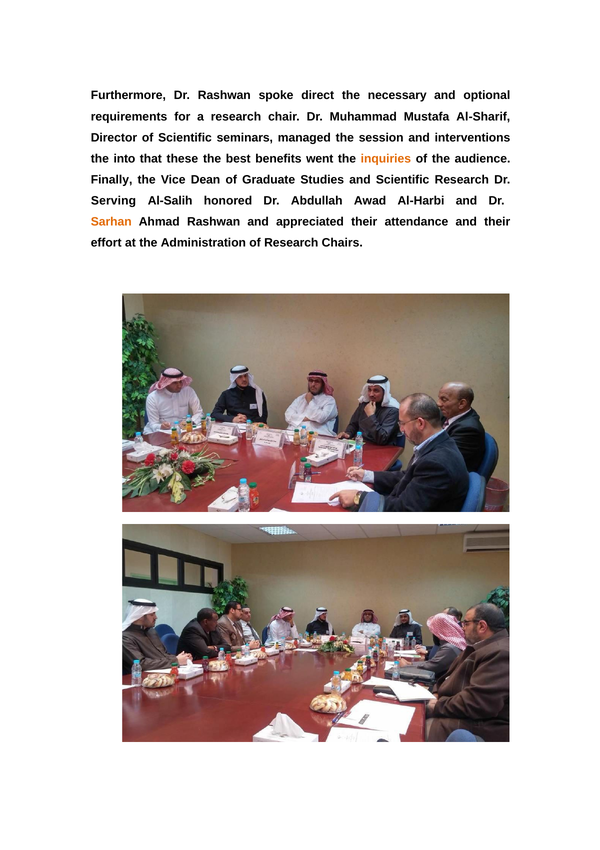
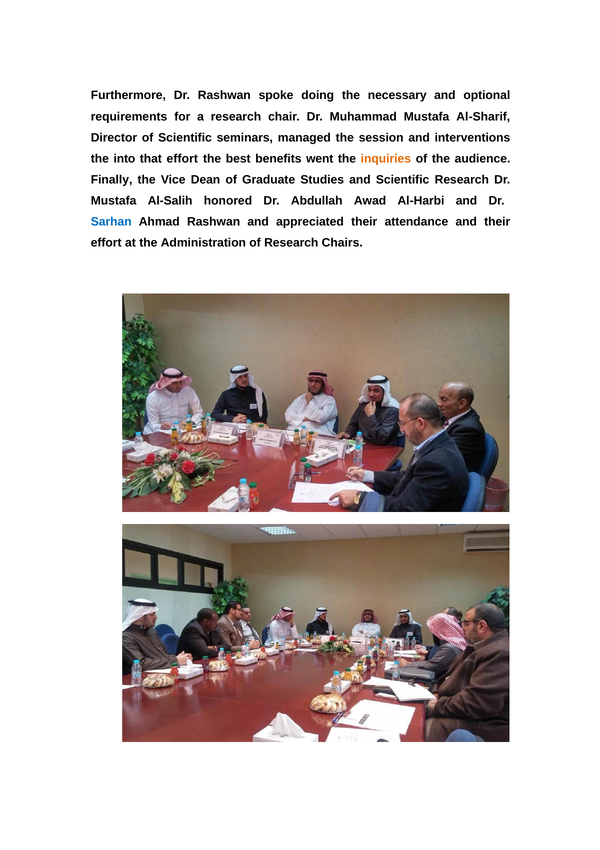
direct: direct -> doing
that these: these -> effort
Serving at (114, 201): Serving -> Mustafa
Sarhan colour: orange -> blue
